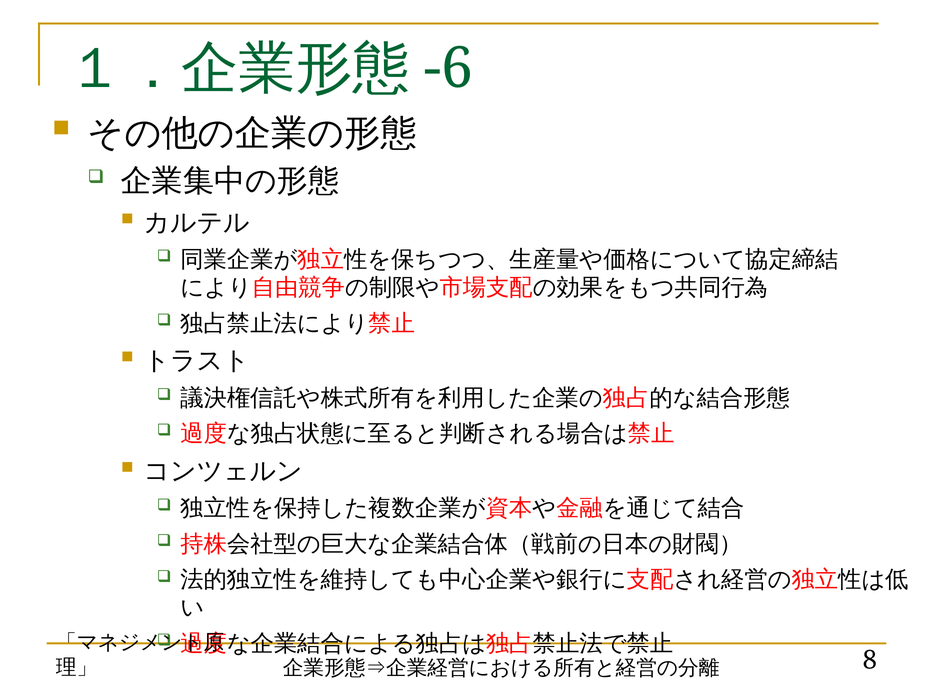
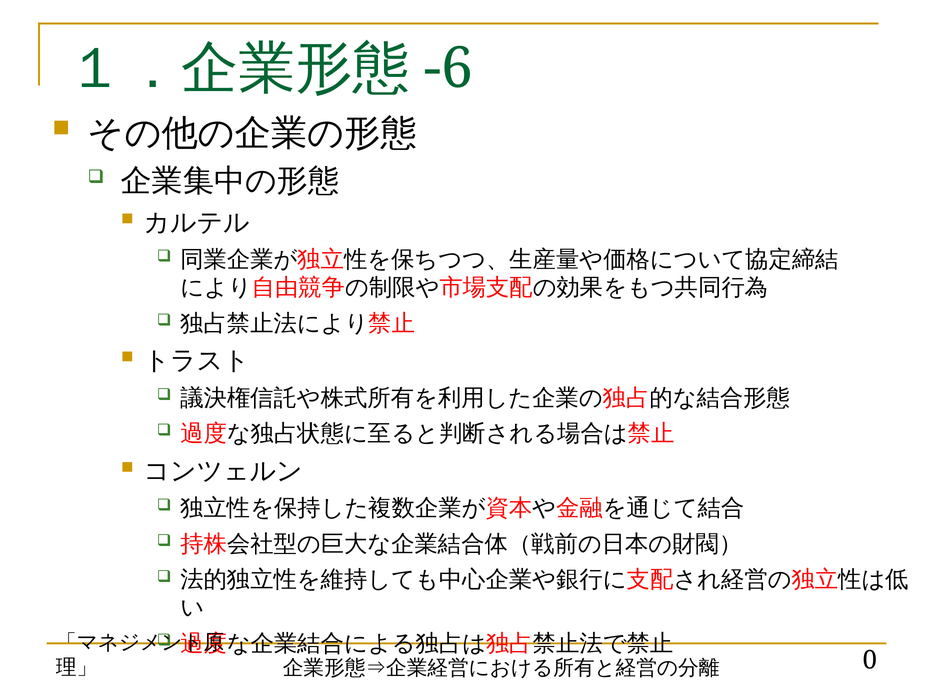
8: 8 -> 0
